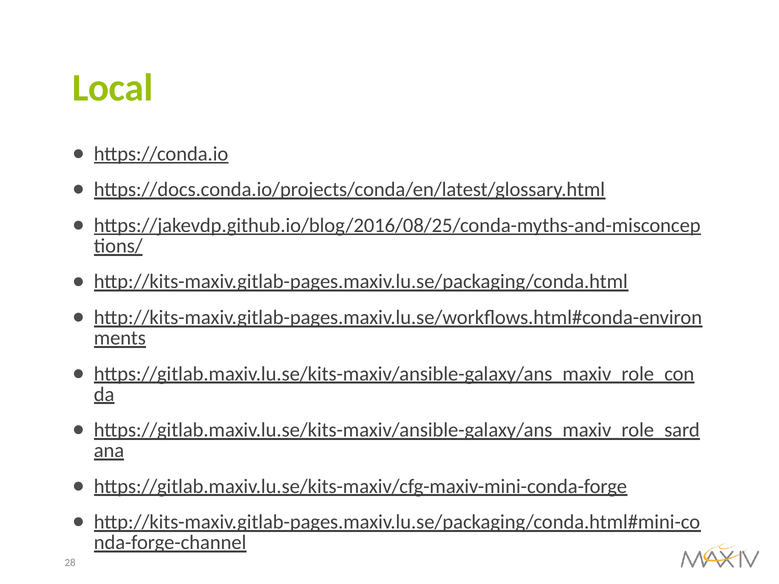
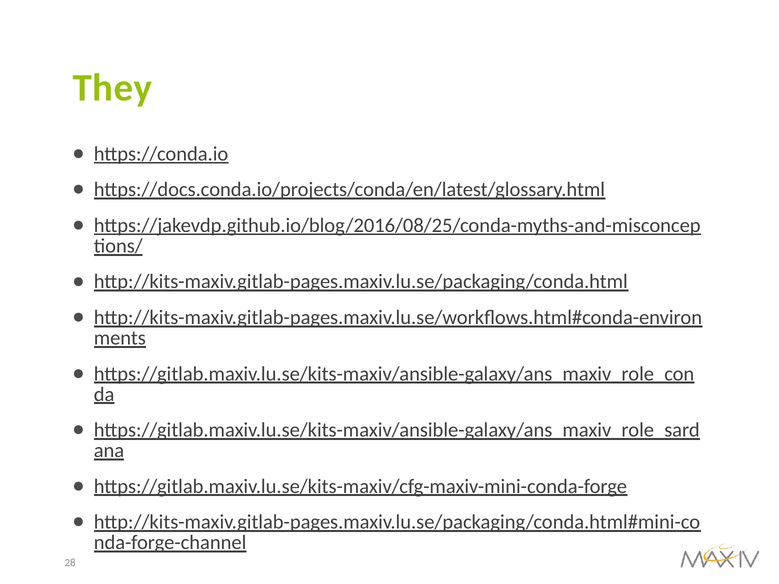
Local: Local -> They
